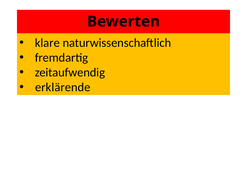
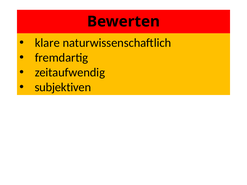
erklärende: erklärende -> subjektiven
